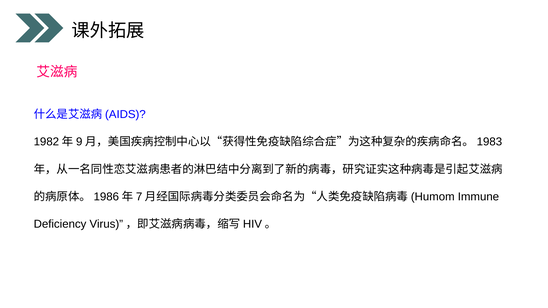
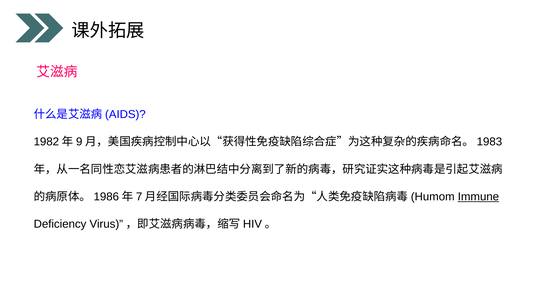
Immune underline: none -> present
